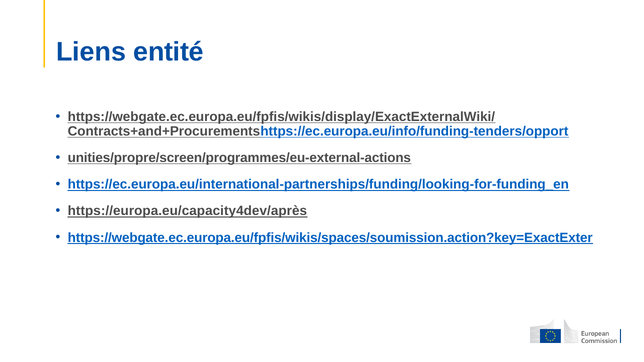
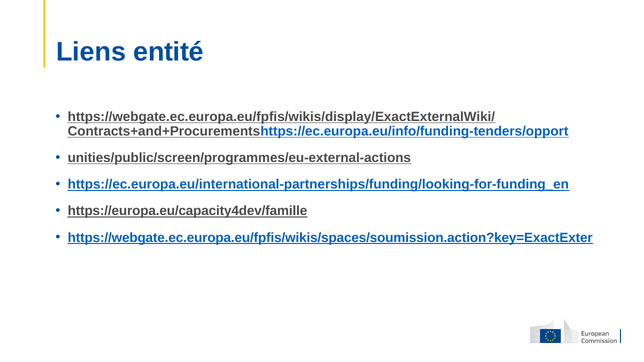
unities/propre/screen/programmes/eu-external-actions: unities/propre/screen/programmes/eu-external-actions -> unities/public/screen/programmes/eu-external-actions
https://europa.eu/capacity4dev/après: https://europa.eu/capacity4dev/après -> https://europa.eu/capacity4dev/famille
